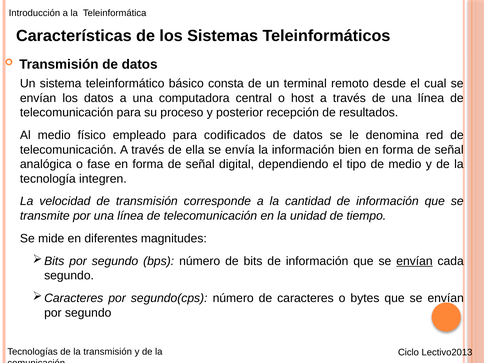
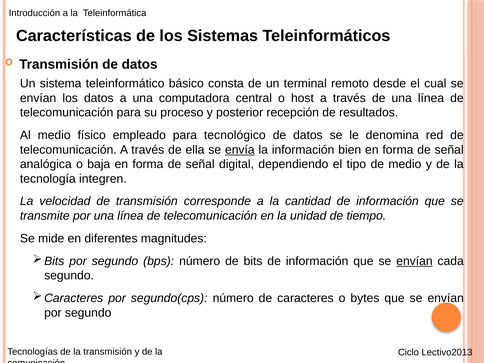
codificados: codificados -> tecnológico
envía underline: none -> present
fase: fase -> baja
